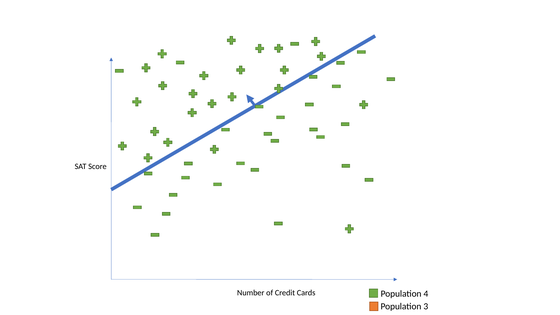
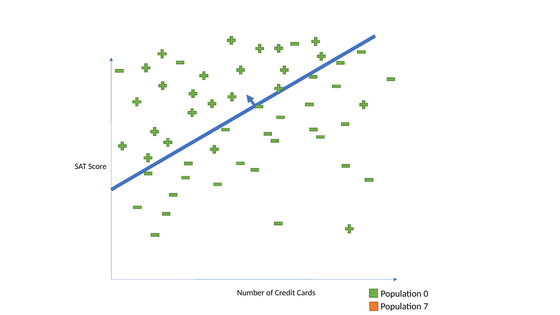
4: 4 -> 0
3: 3 -> 7
